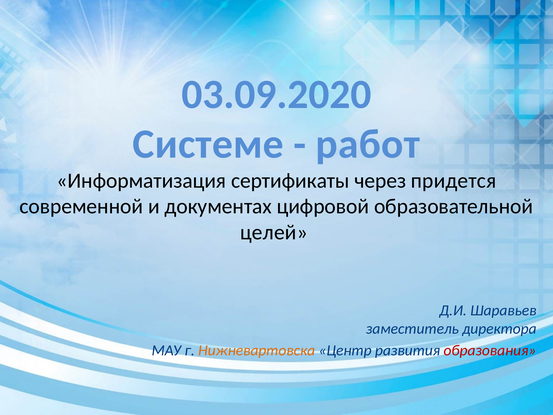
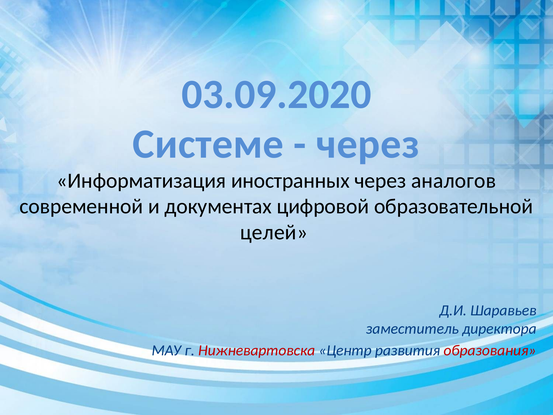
работ at (368, 144): работ -> через
сертификаты: сертификаты -> иностранных
придется: придется -> аналогов
Нижневартовска colour: orange -> red
